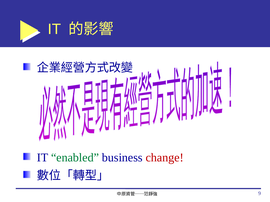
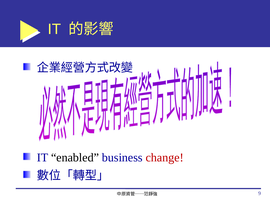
enabled colour: green -> black
